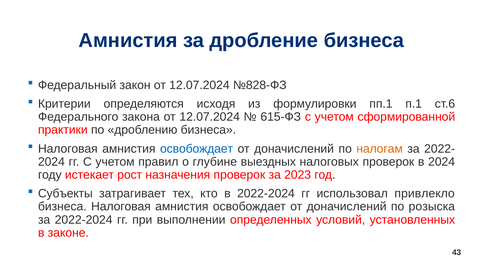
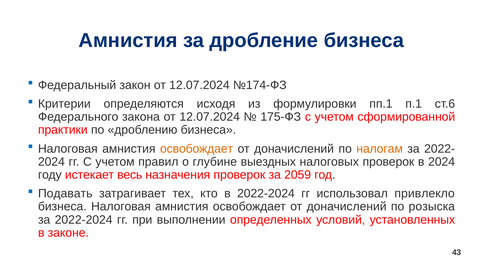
№828-ФЗ: №828-ФЗ -> №174-ФЗ
615-ФЗ: 615-ФЗ -> 175-ФЗ
освобождает at (197, 149) colour: blue -> orange
рост: рост -> весь
2023: 2023 -> 2059
Субъекты: Субъекты -> Подавать
